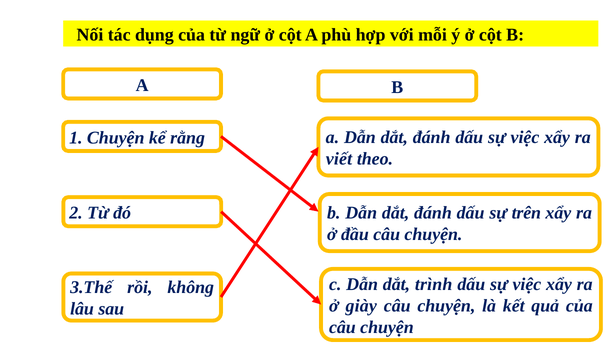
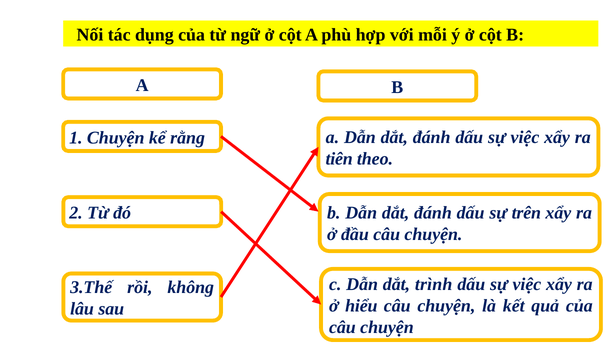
viết: viết -> tiên
giày: giày -> hiểu
